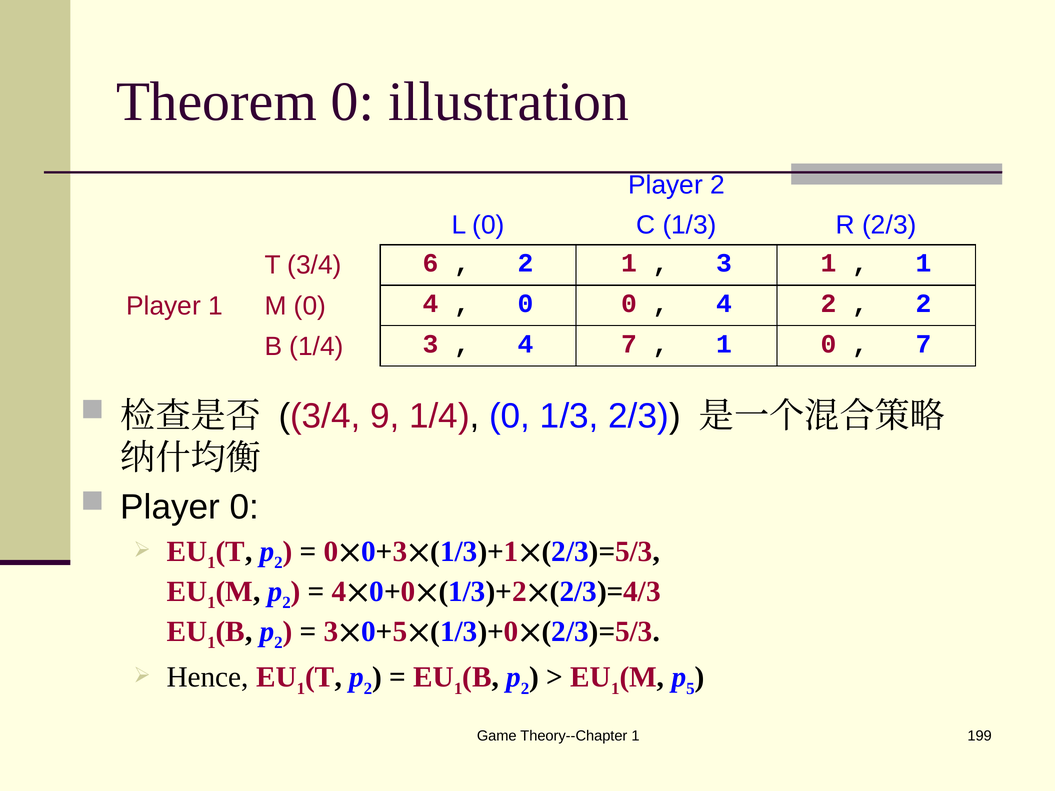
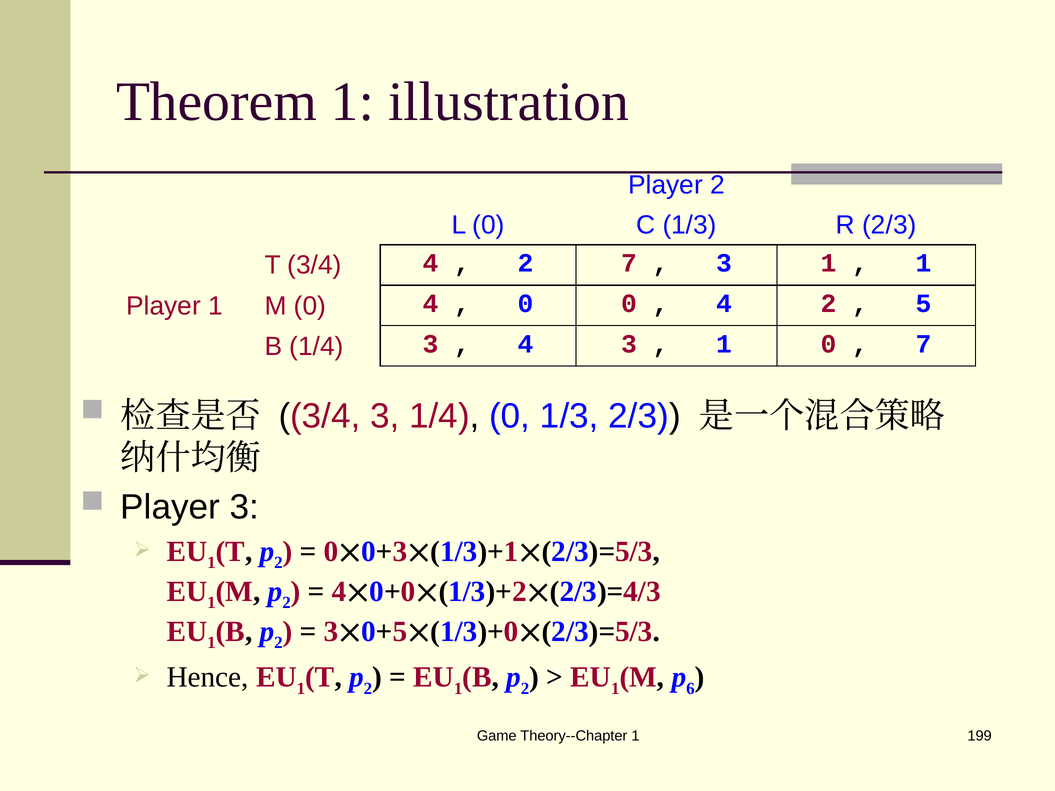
Theorem 0: 0 -> 1
3/4 6: 6 -> 4
2 1: 1 -> 7
2 at (924, 304): 2 -> 5
4 7: 7 -> 3
3/4 9: 9 -> 3
Player 0: 0 -> 3
5: 5 -> 6
